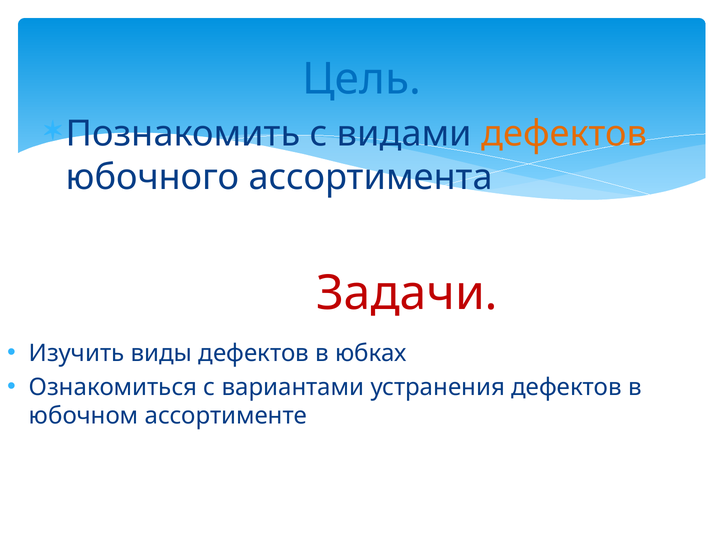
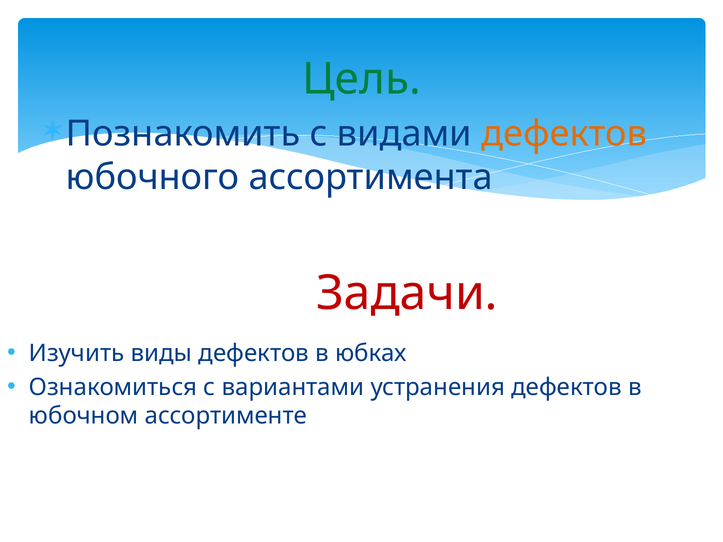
Цель colour: blue -> green
